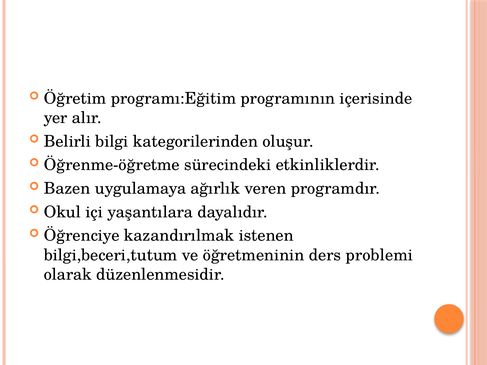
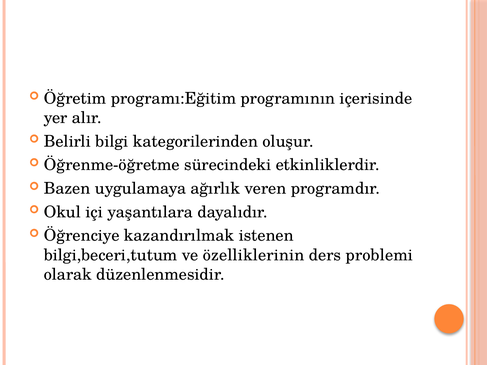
öğretmeninin: öğretmeninin -> özelliklerinin
